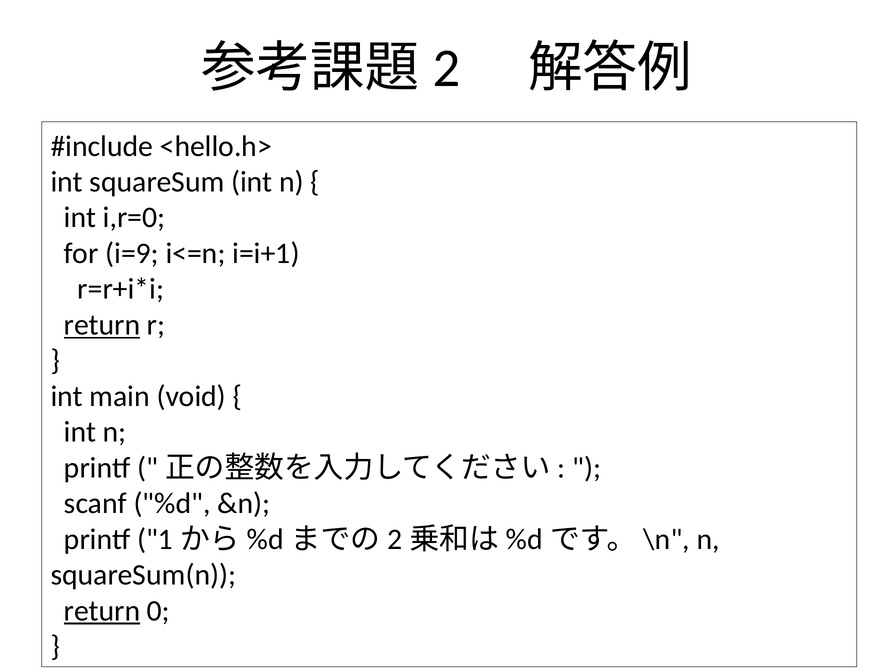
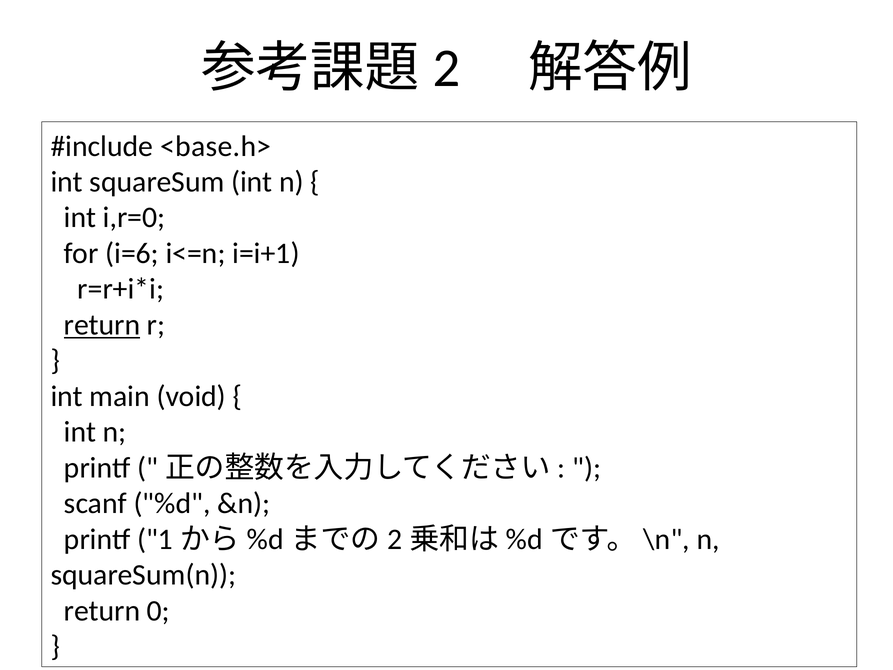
<hello.h>: <hello.h> -> <base.h>
i=9: i=9 -> i=6
return at (102, 610) underline: present -> none
